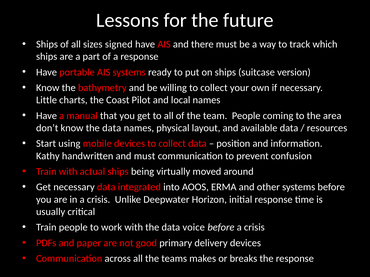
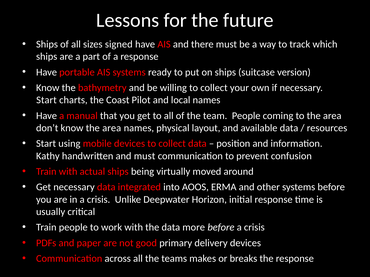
Little at (47, 100): Little -> Start
know the data: data -> area
voice: voice -> more
